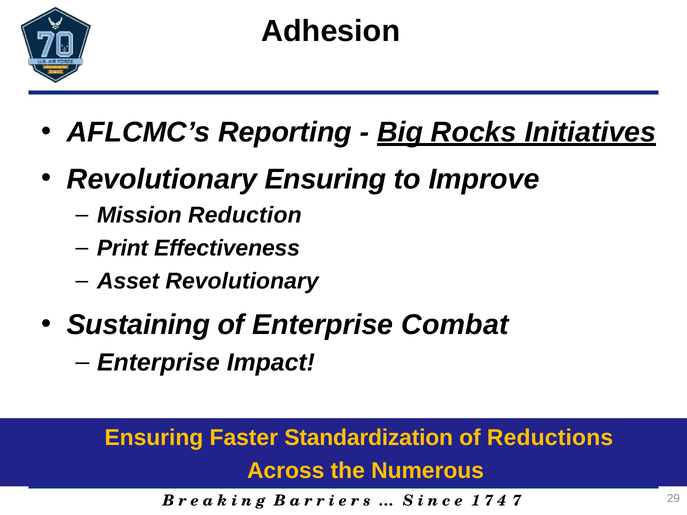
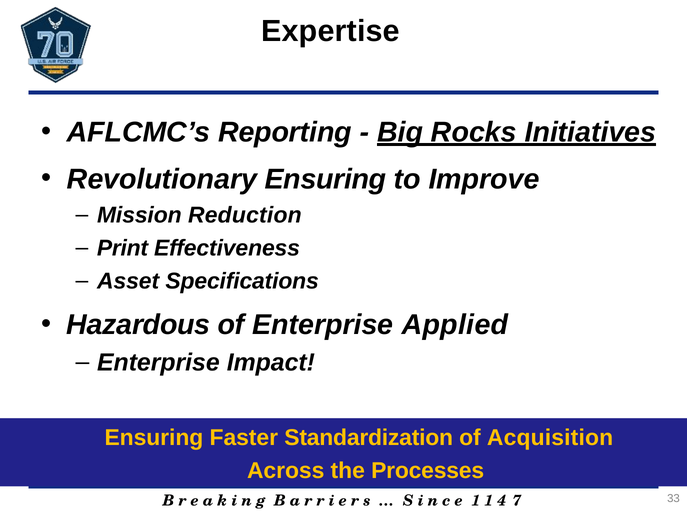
Adhesion: Adhesion -> Expertise
Asset Revolutionary: Revolutionary -> Specifications
Sustaining: Sustaining -> Hazardous
Combat: Combat -> Applied
Reductions: Reductions -> Acquisition
Numerous: Numerous -> Processes
1 7: 7 -> 1
29: 29 -> 33
